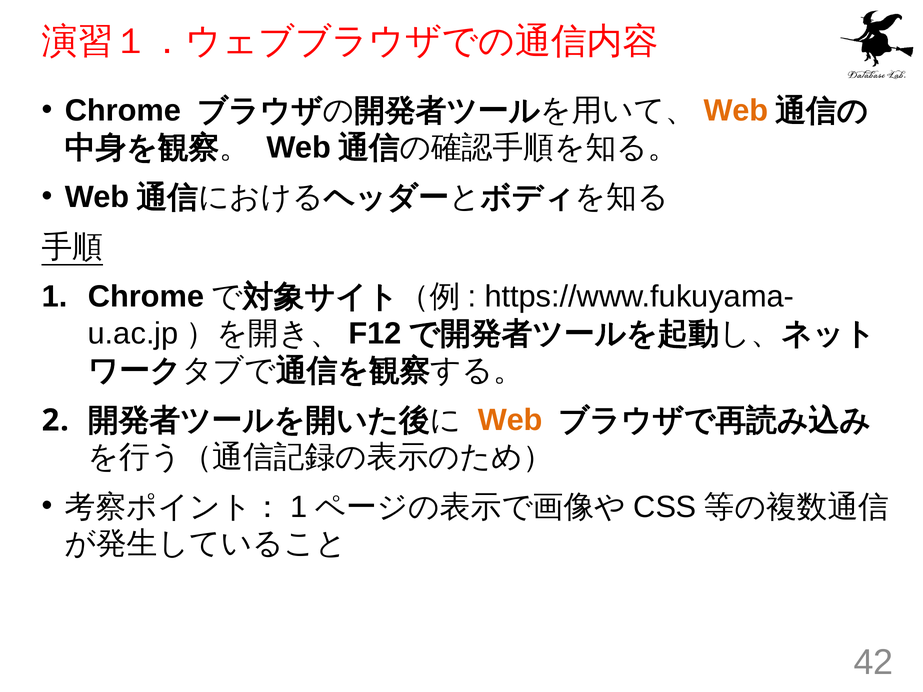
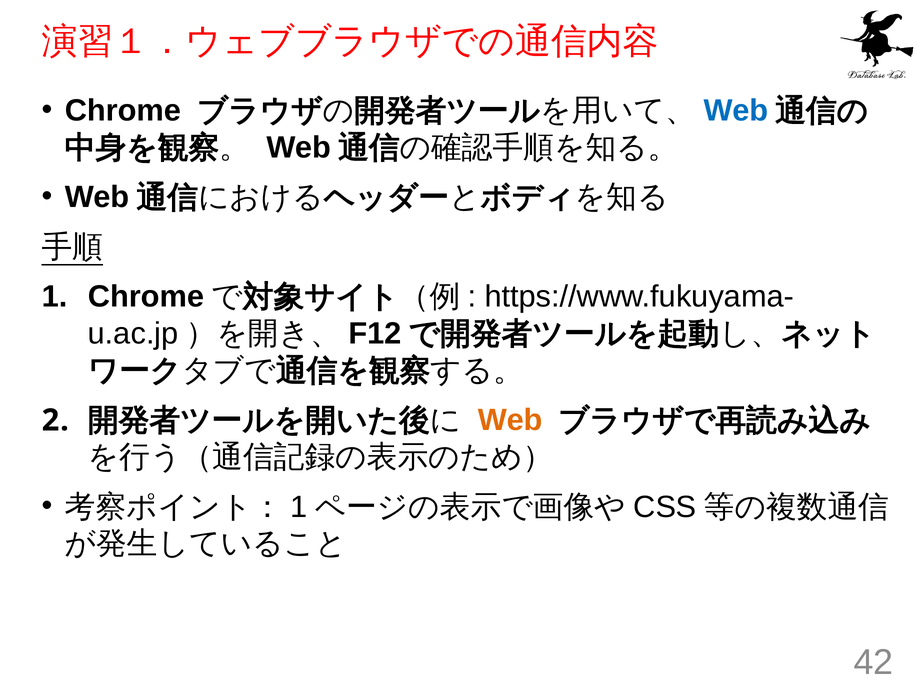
Web at (736, 111) colour: orange -> blue
